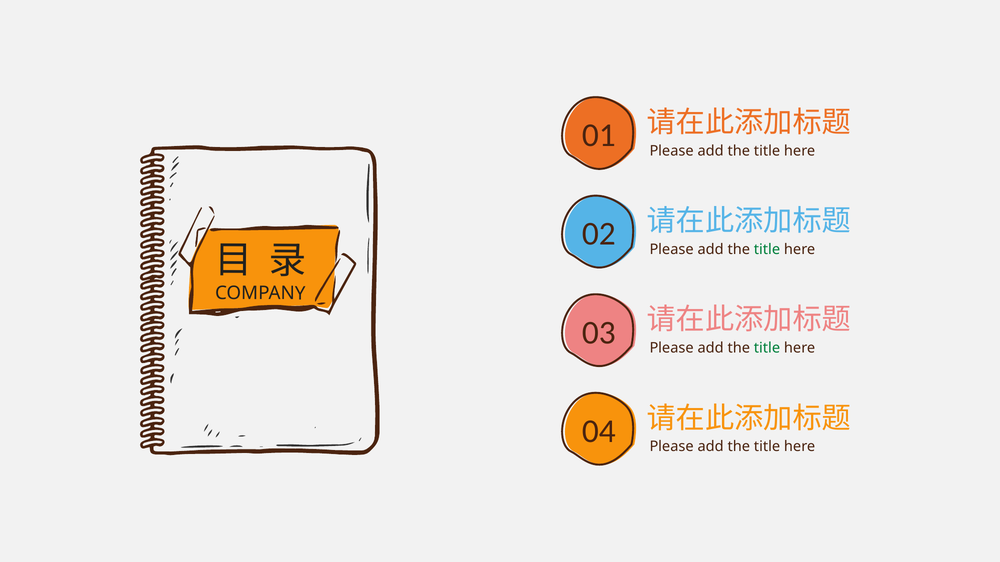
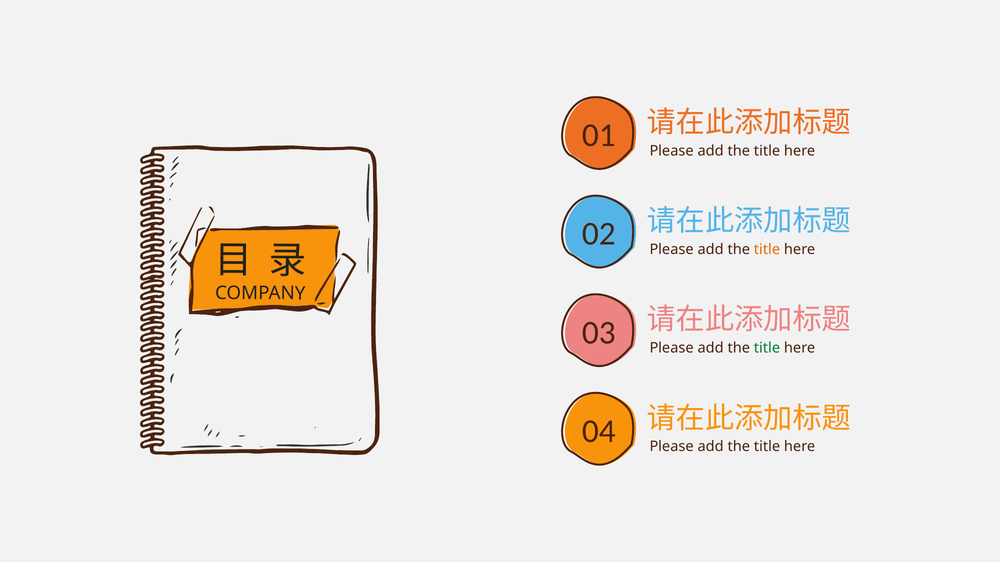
title at (767, 250) colour: green -> orange
